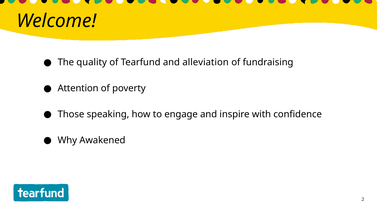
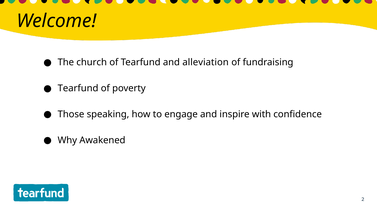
quality: quality -> church
Attention at (78, 88): Attention -> Tearfund
